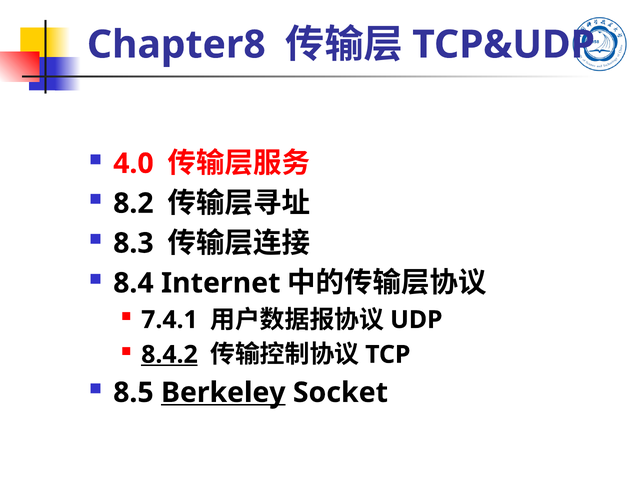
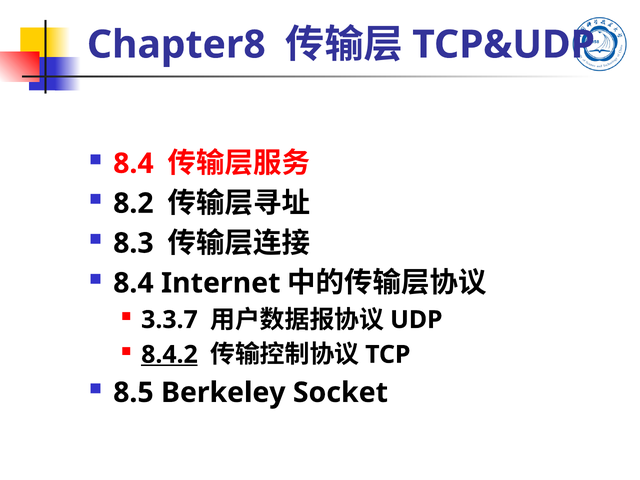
4.0 at (133, 164): 4.0 -> 8.4
7.4.1: 7.4.1 -> 3.3.7
Berkeley underline: present -> none
